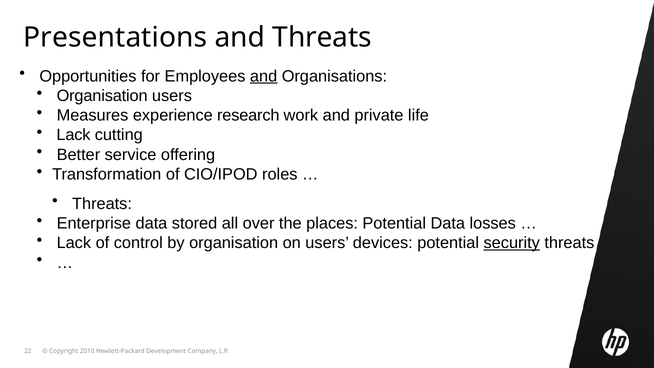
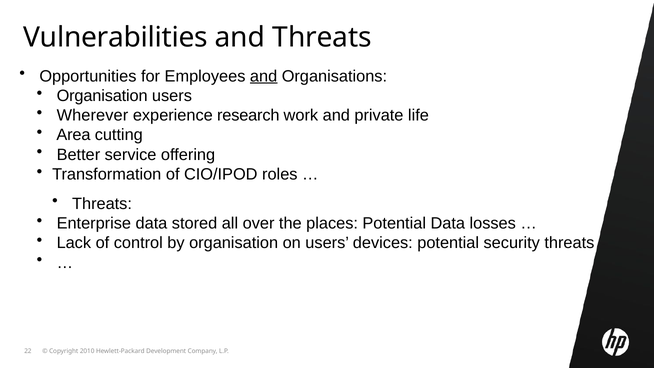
Presentations: Presentations -> Vulnerabilities
Measures: Measures -> Wherever
Lack at (73, 135): Lack -> Area
security underline: present -> none
